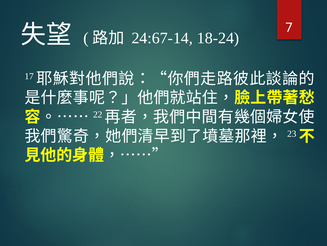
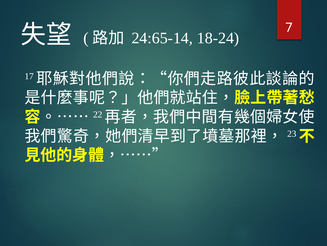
24:67-14: 24:67-14 -> 24:65-14
